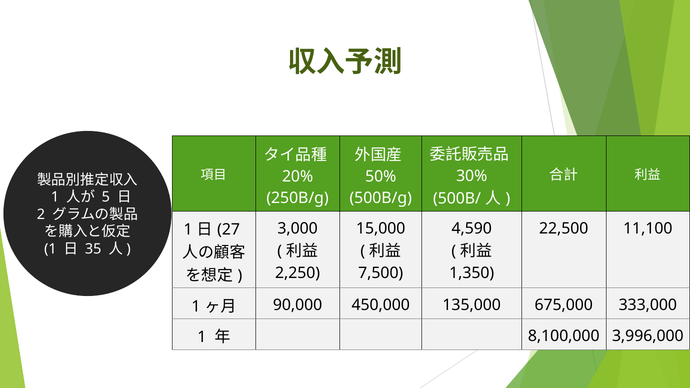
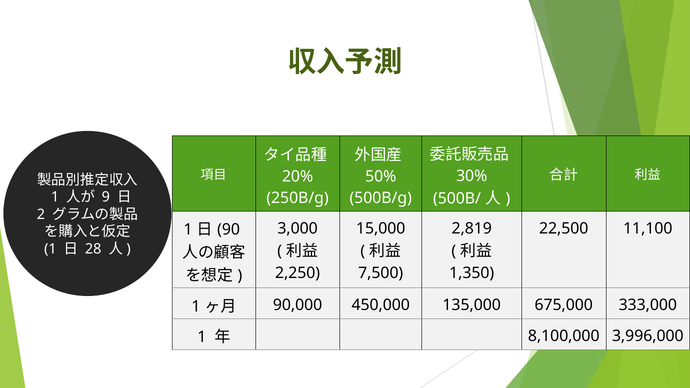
5: 5 -> 9
4,590: 4,590 -> 2,819
27: 27 -> 90
35: 35 -> 28
